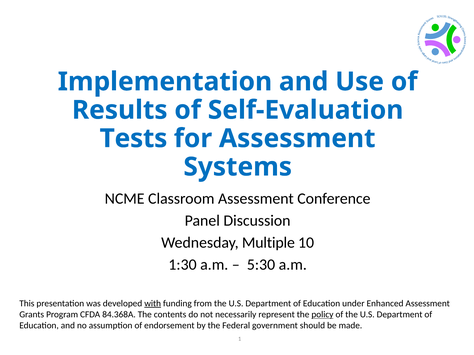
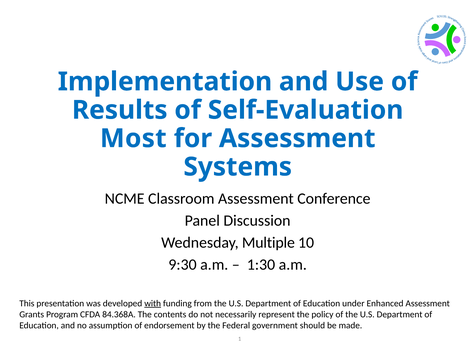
Tests: Tests -> Most
1:30: 1:30 -> 9:30
5:30: 5:30 -> 1:30
policy underline: present -> none
